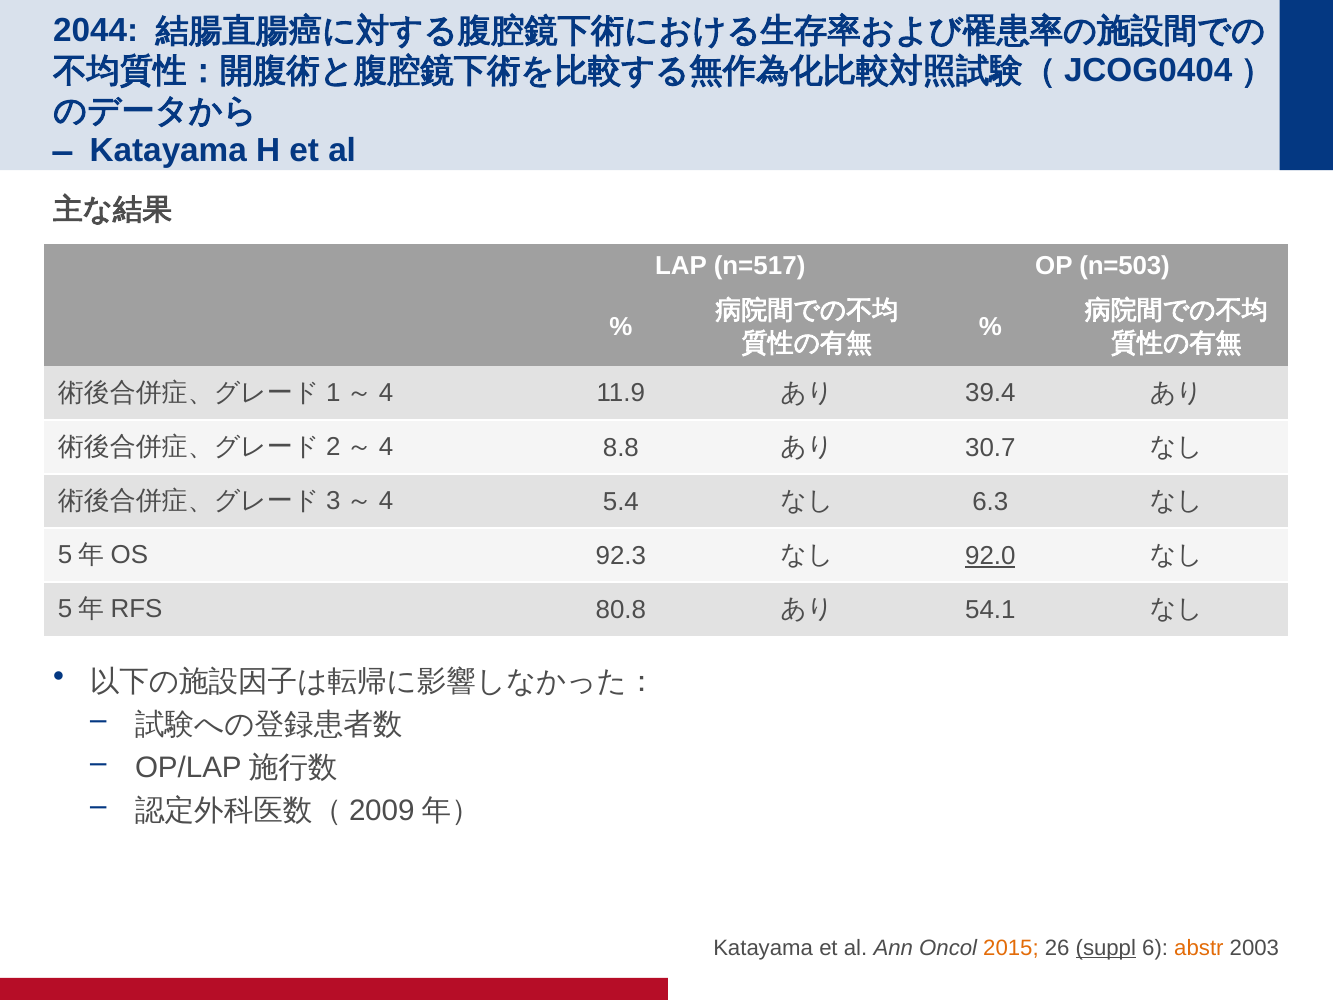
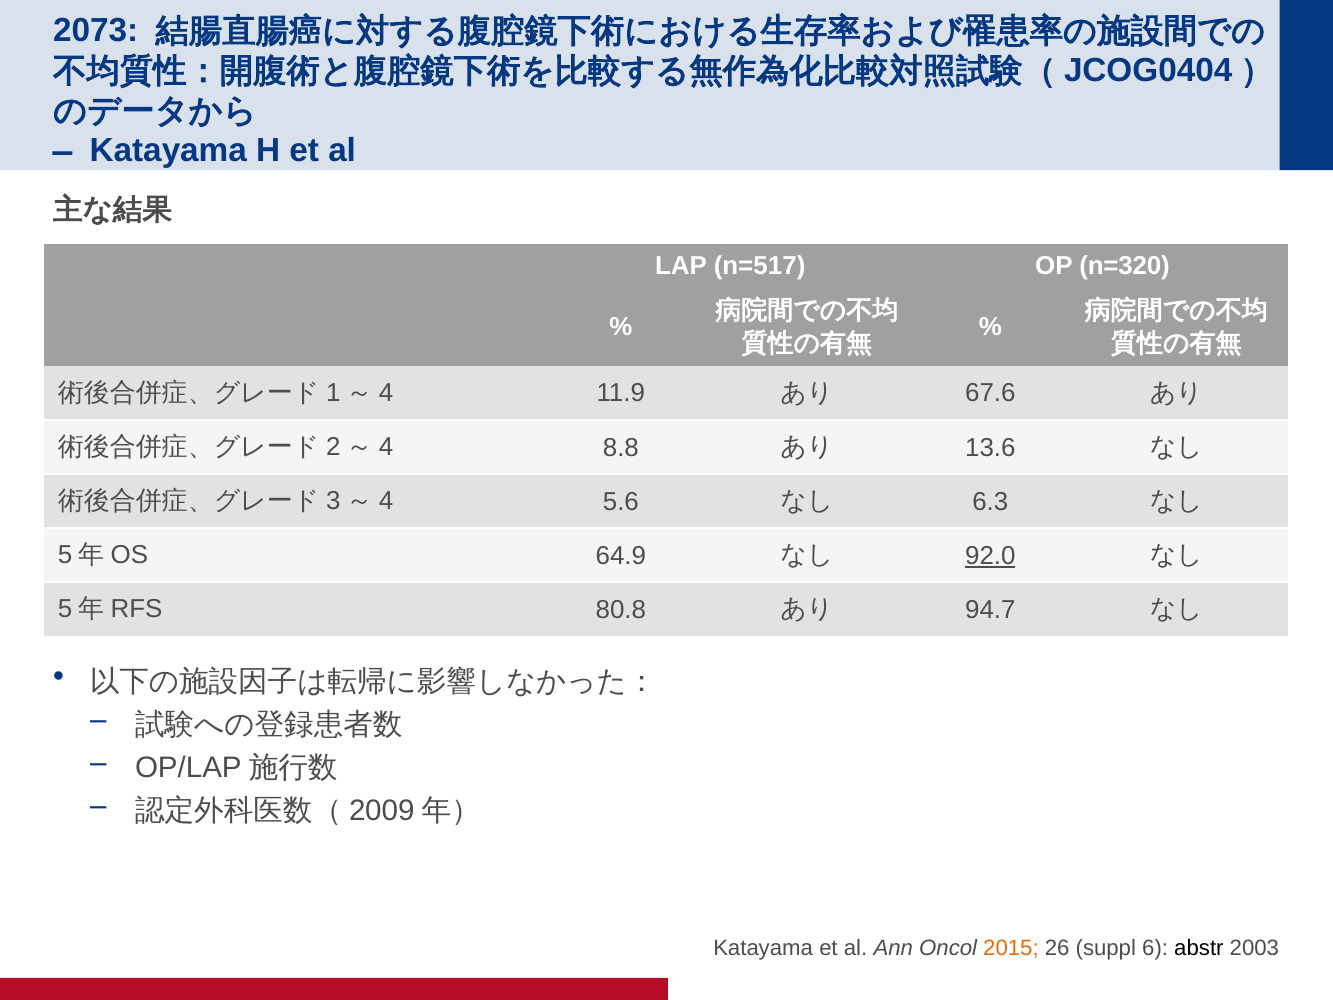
2044: 2044 -> 2073
n=503: n=503 -> n=320
39.4: 39.4 -> 67.6
30.7: 30.7 -> 13.6
5.4: 5.4 -> 5.6
92.3: 92.3 -> 64.9
54.1: 54.1 -> 94.7
suppl underline: present -> none
abstr colour: orange -> black
